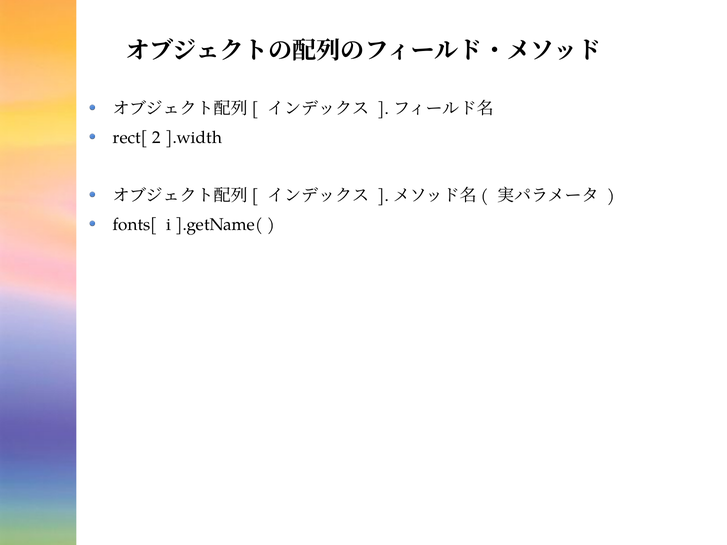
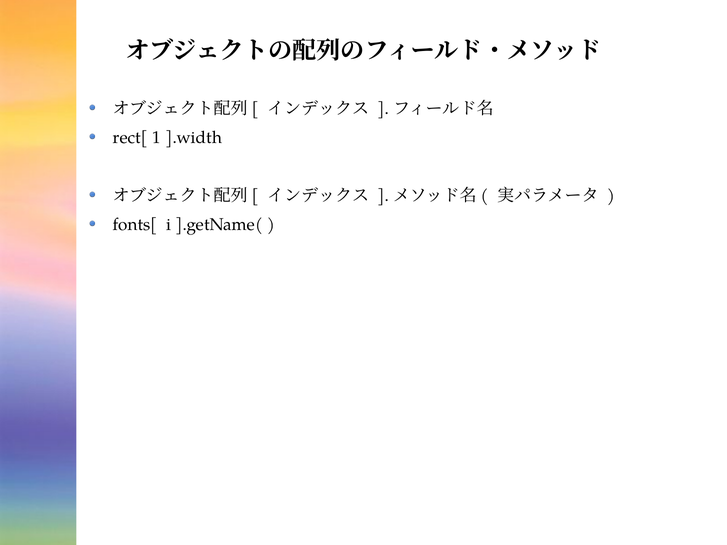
2: 2 -> 1
